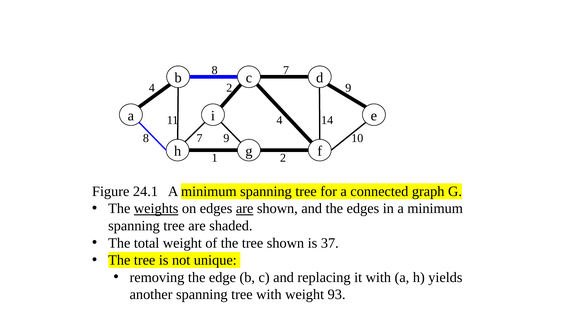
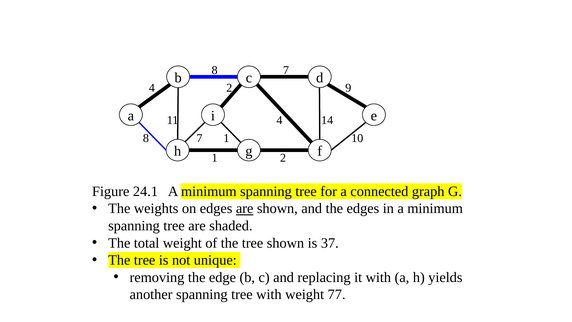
7 9: 9 -> 1
weights underline: present -> none
93: 93 -> 77
